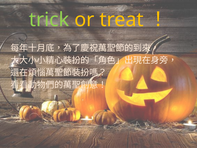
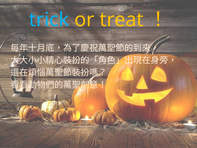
trick colour: light green -> light blue
